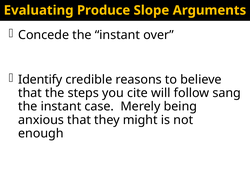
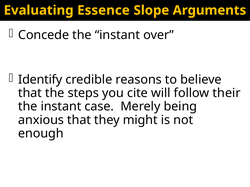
Produce: Produce -> Essence
sang: sang -> their
